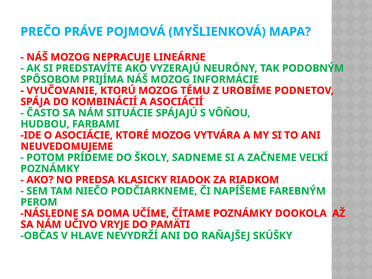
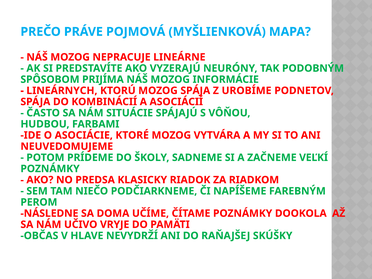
VYUČOVANIE: VYUČOVANIE -> LINEÁRNYCH
MOZOG TÉMU: TÉMU -> SPÁJA
